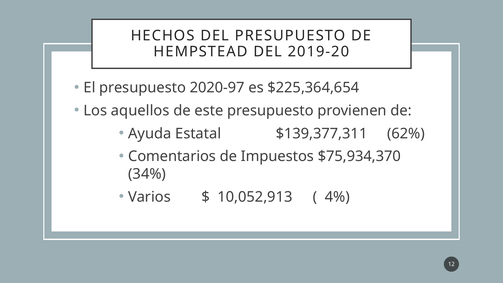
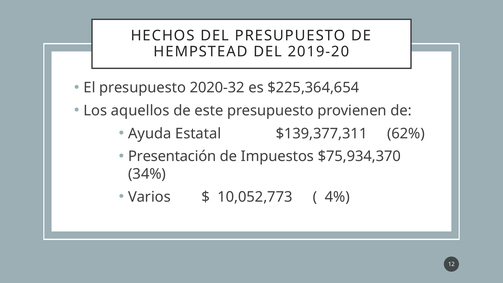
2020-97: 2020-97 -> 2020-32
Comentarios: Comentarios -> Presentación
10,052,913: 10,052,913 -> 10,052,773
